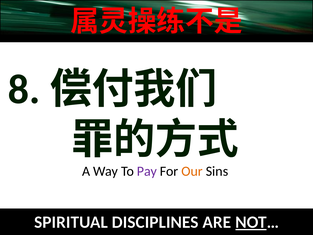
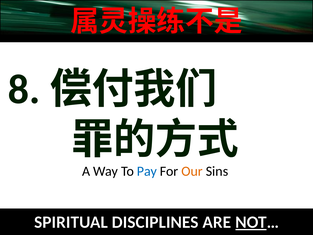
Pay colour: purple -> blue
